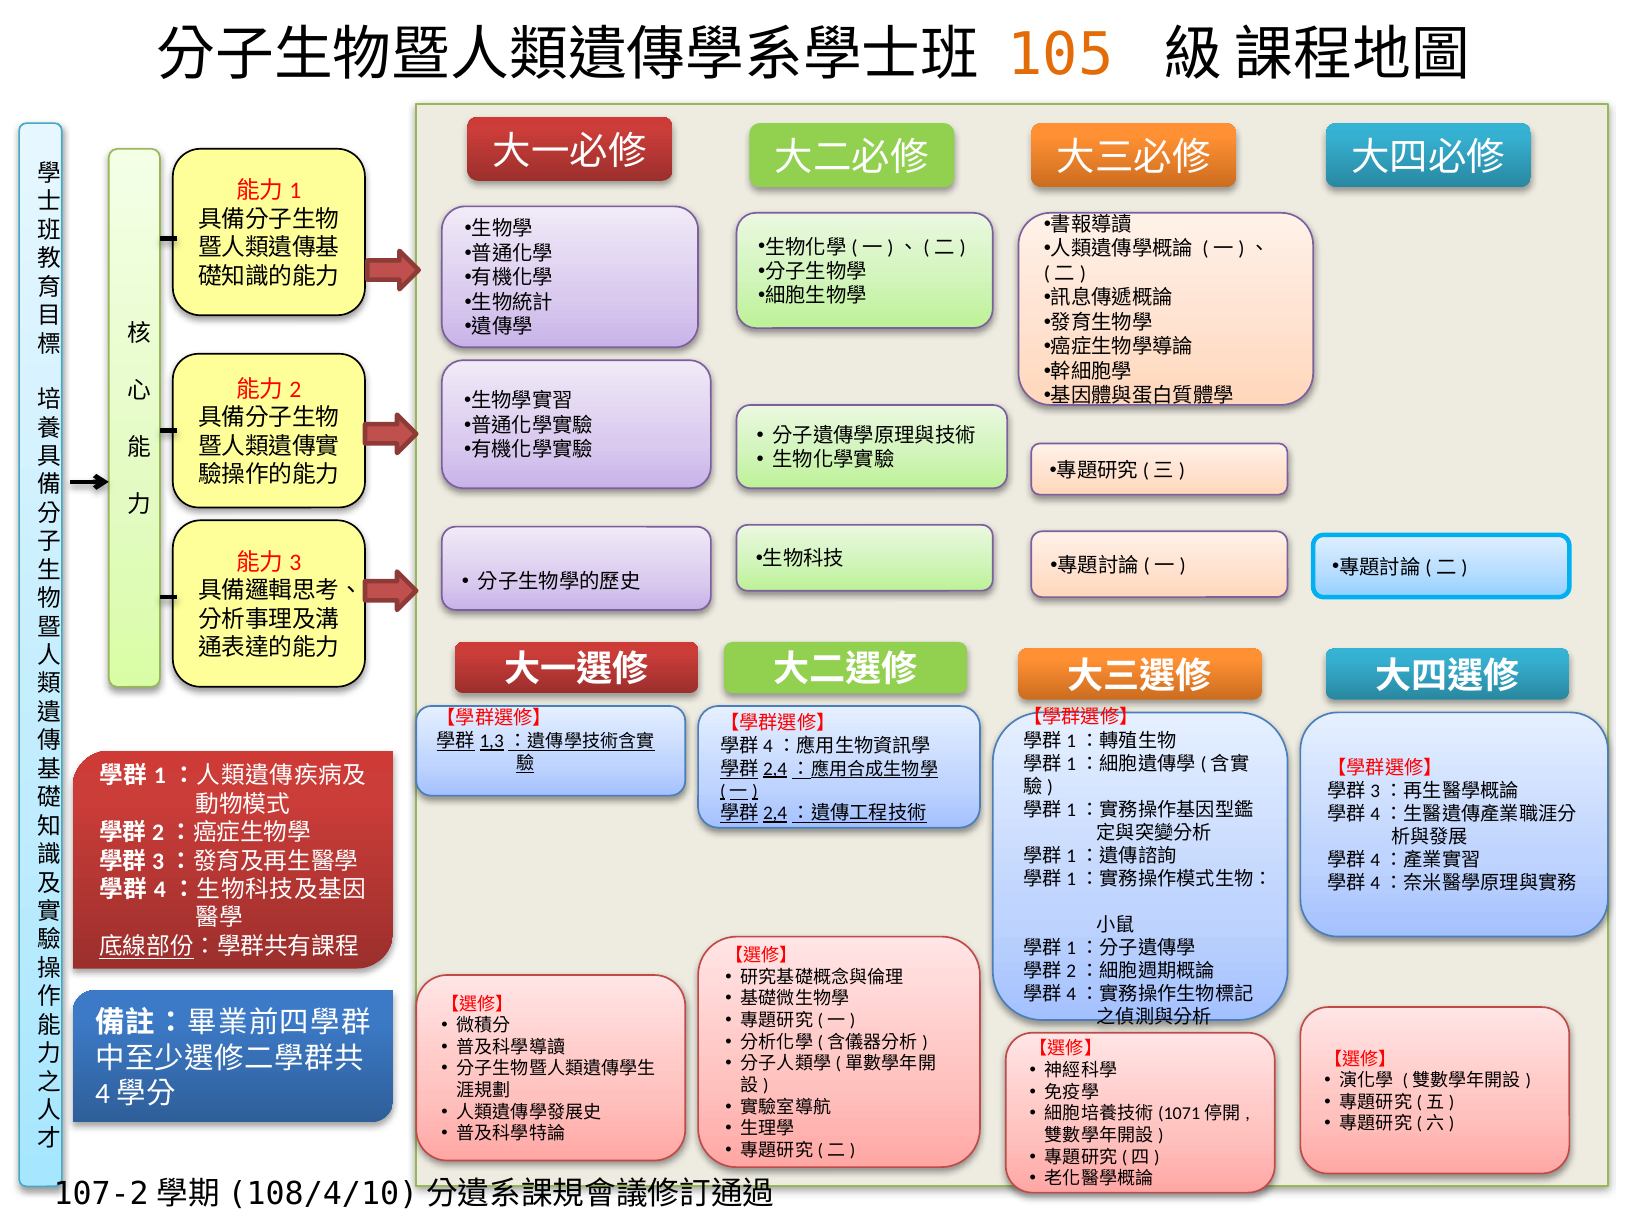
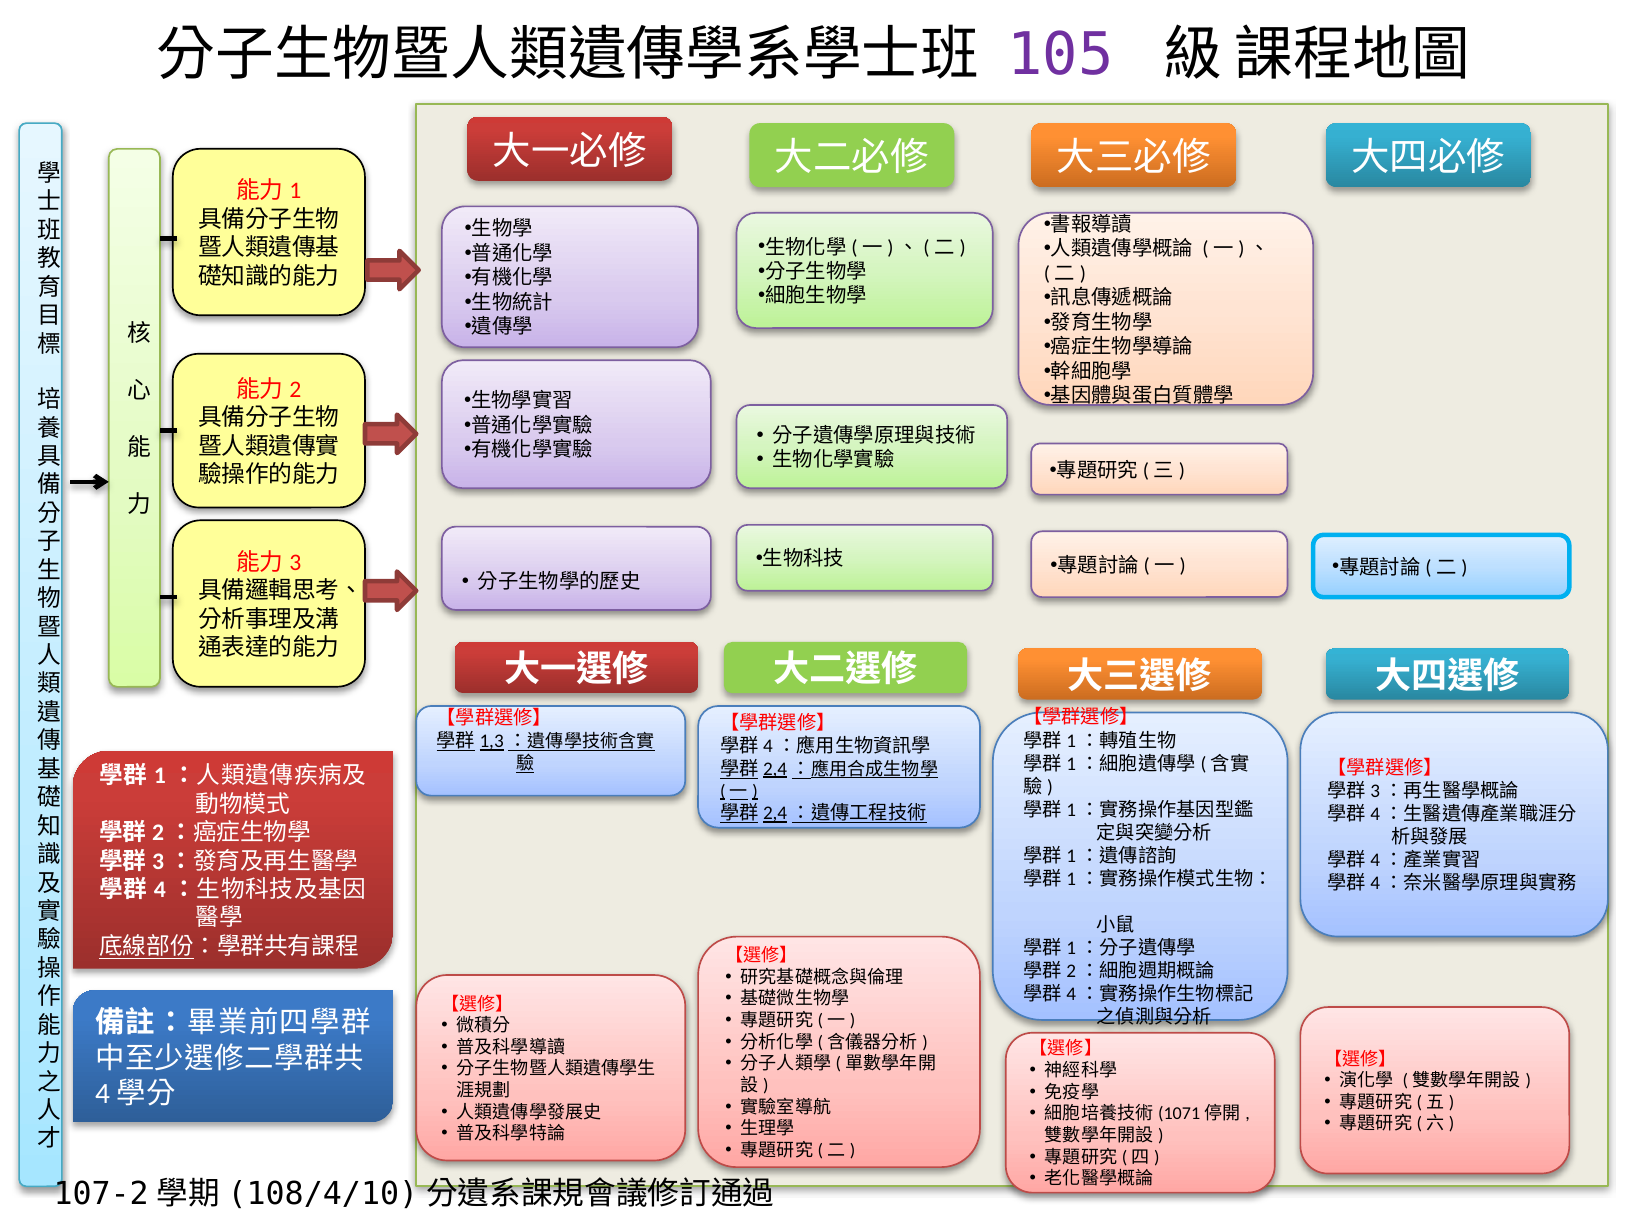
105 colour: orange -> purple
